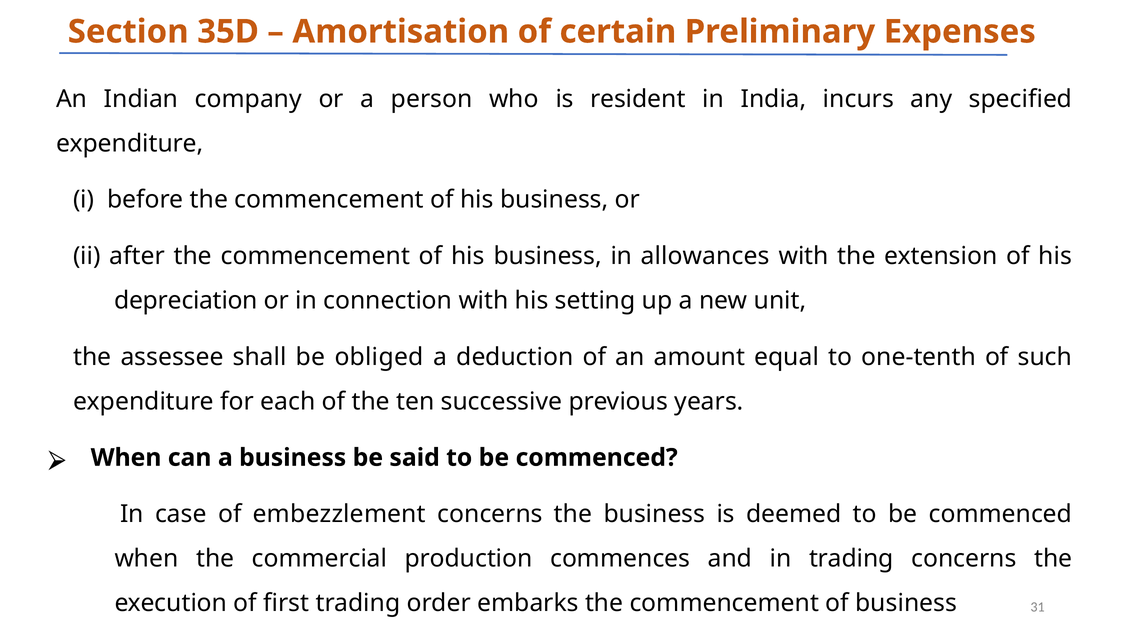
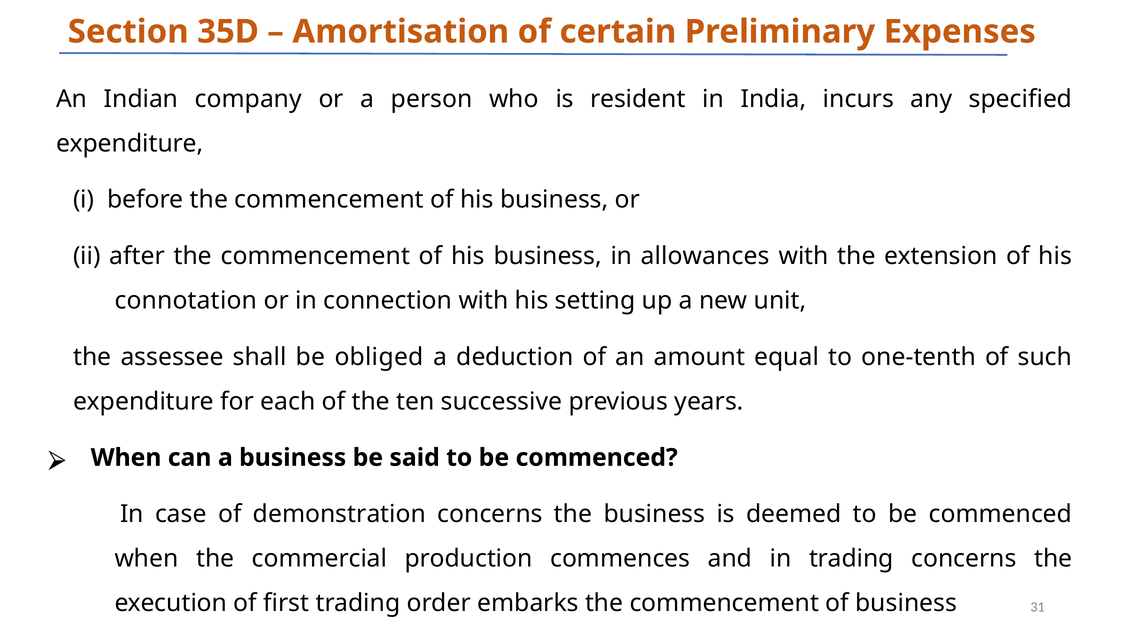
depreciation: depreciation -> connotation
embezzlement: embezzlement -> demonstration
